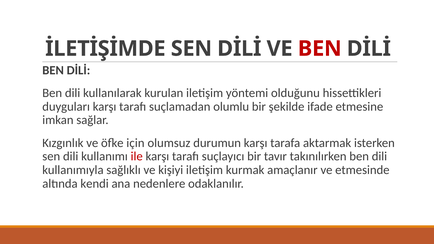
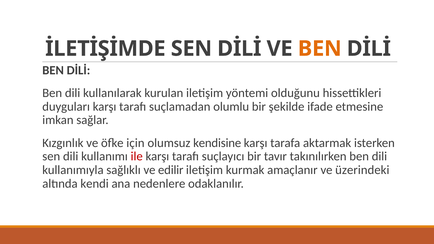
BEN at (320, 49) colour: red -> orange
durumun: durumun -> kendisine
kişiyi: kişiyi -> edilir
etmesinde: etmesinde -> üzerindeki
